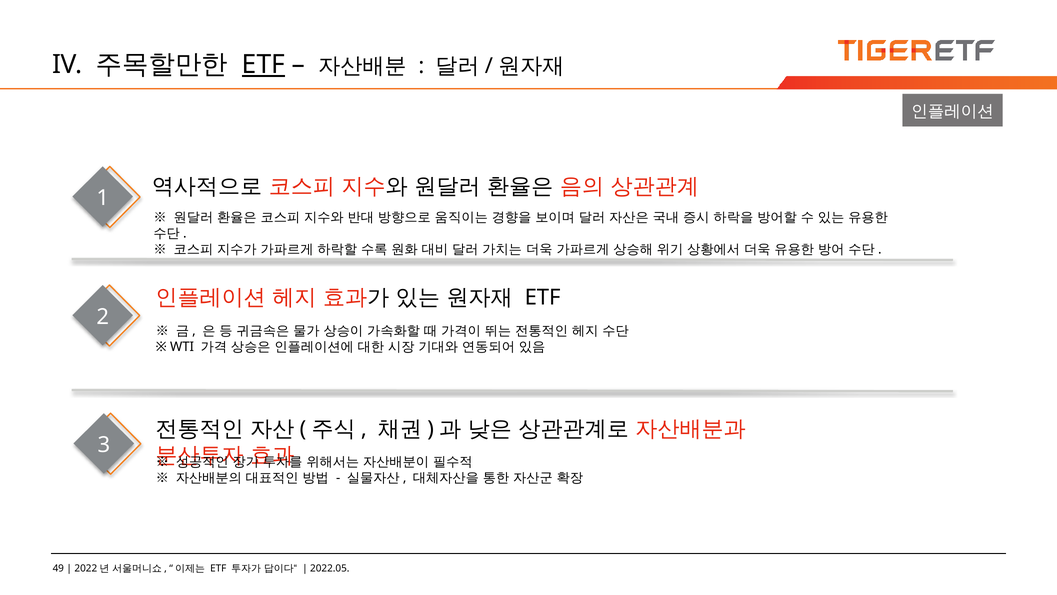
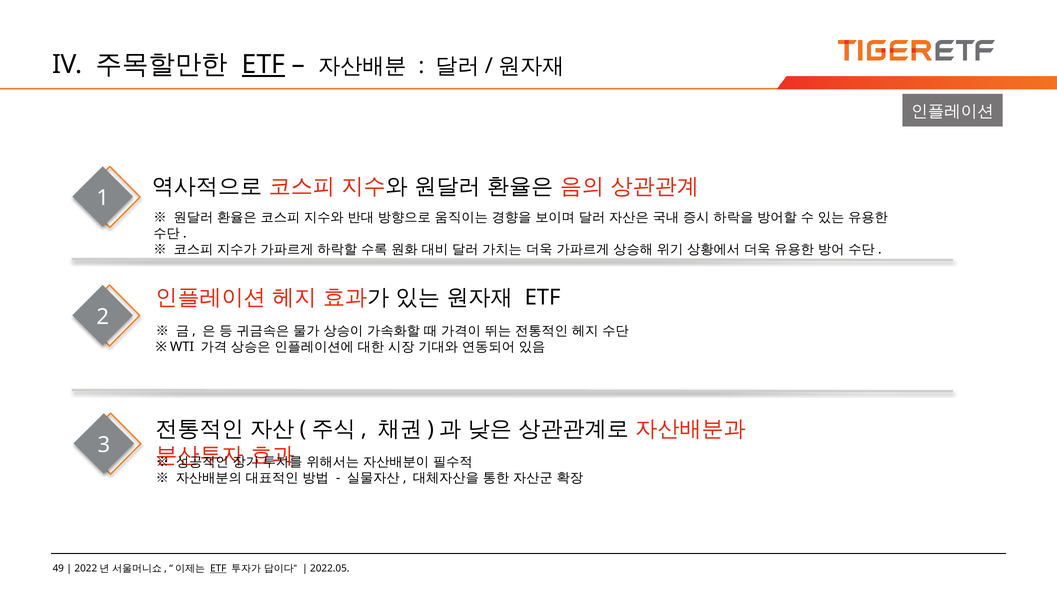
ETF at (218, 568) underline: none -> present
